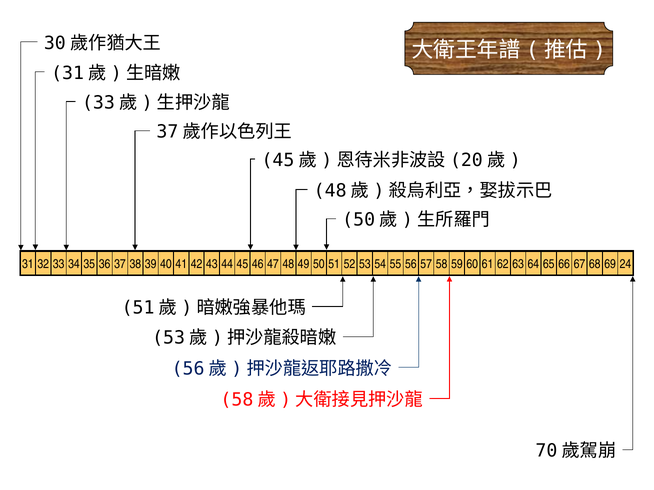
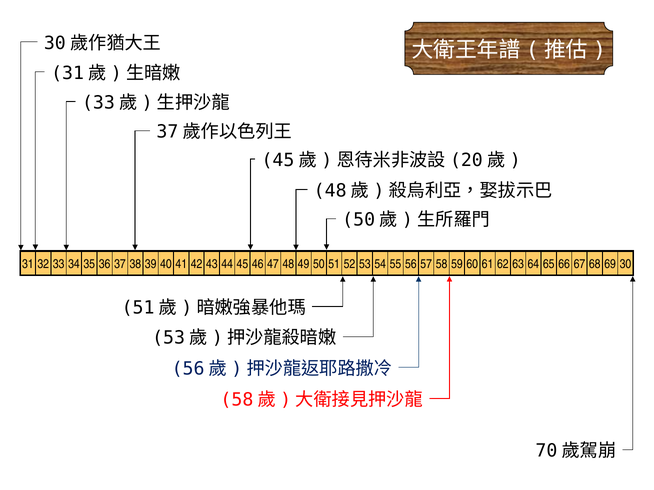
24: 24 -> 30
